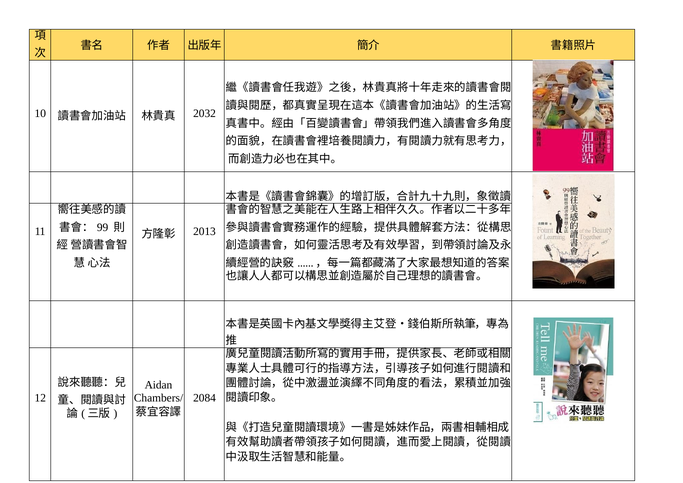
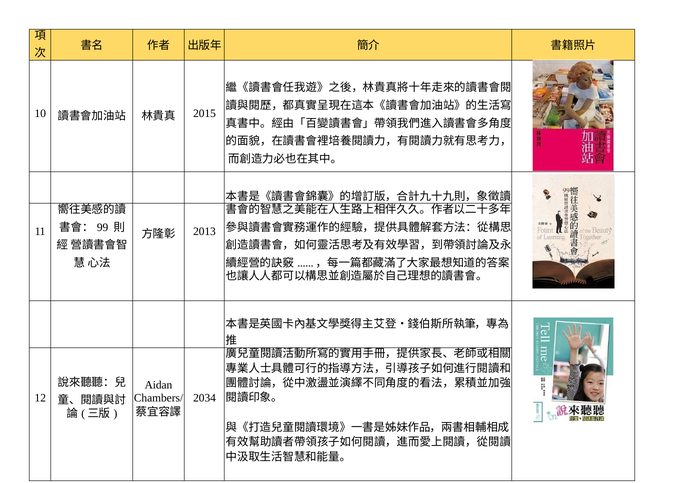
2032: 2032 -> 2015
2084: 2084 -> 2034
